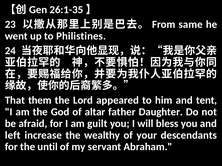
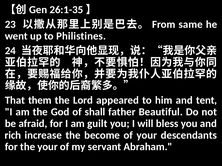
altar: altar -> shall
Daughter: Daughter -> Beautiful
left: left -> rich
wealthy: wealthy -> become
the until: until -> your
